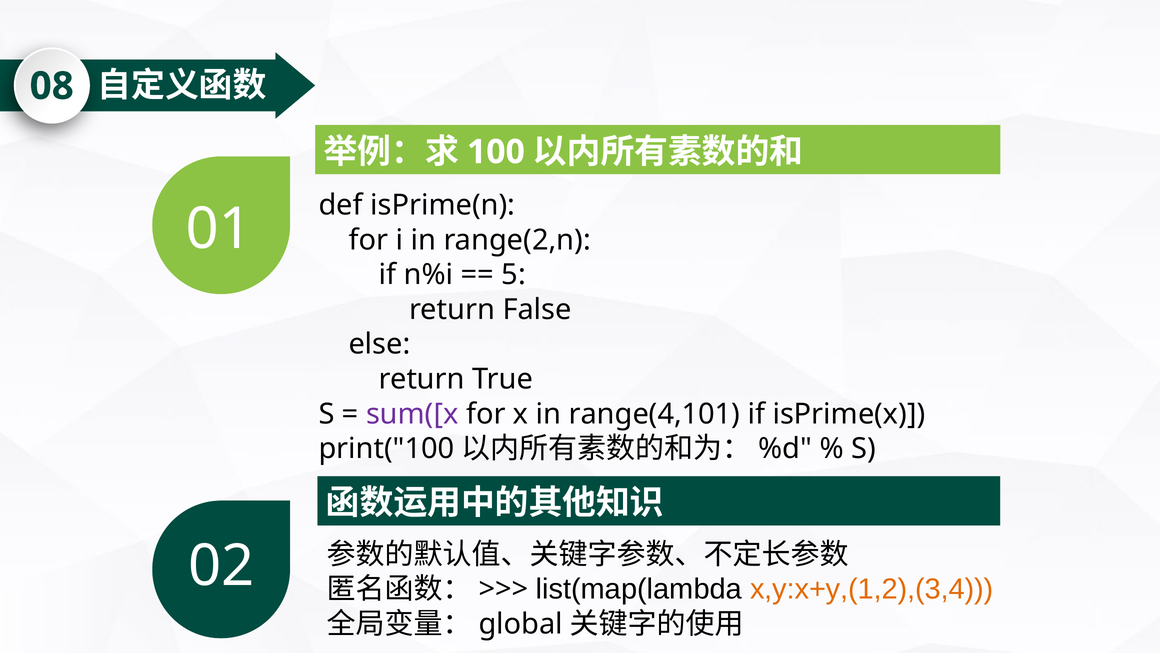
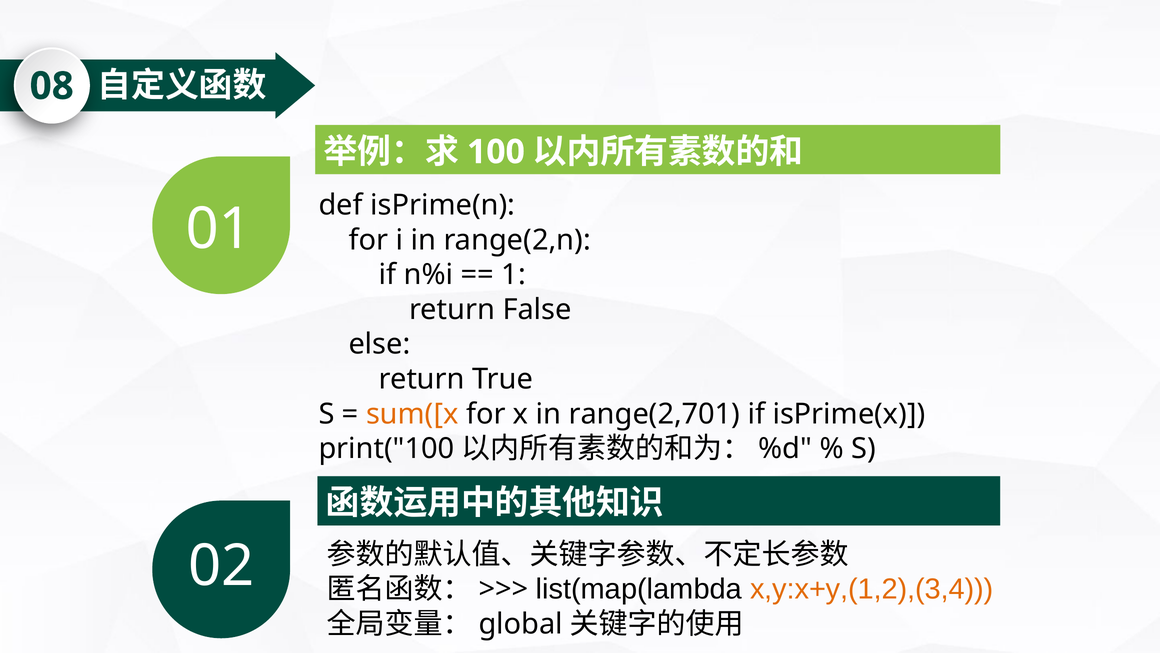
5: 5 -> 1
sum([x colour: purple -> orange
range(4,101: range(4,101 -> range(2,701
